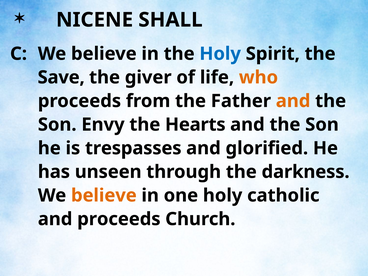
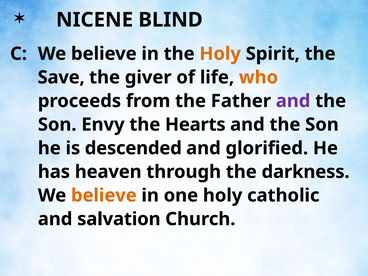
SHALL: SHALL -> BLIND
Holy at (220, 54) colour: blue -> orange
and at (293, 101) colour: orange -> purple
trespasses: trespasses -> descended
unseen: unseen -> heaven
and proceeds: proceeds -> salvation
